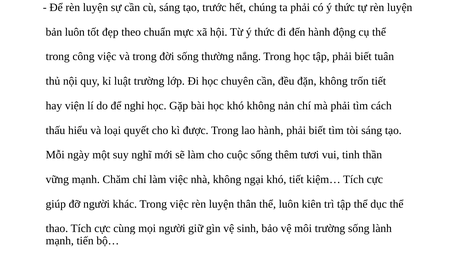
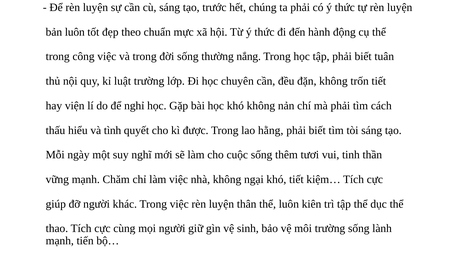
loại: loại -> tình
lao hành: hành -> hằng
